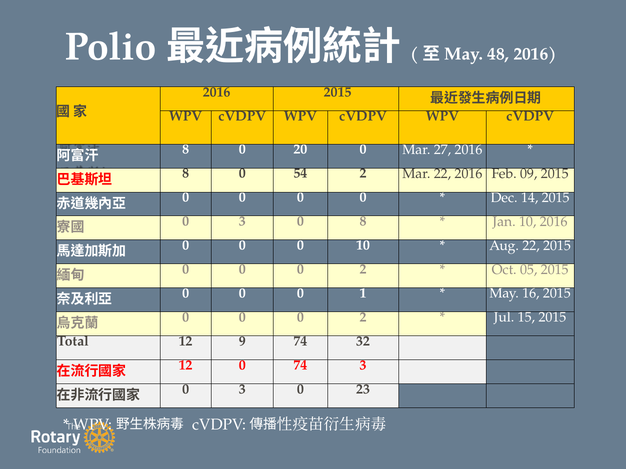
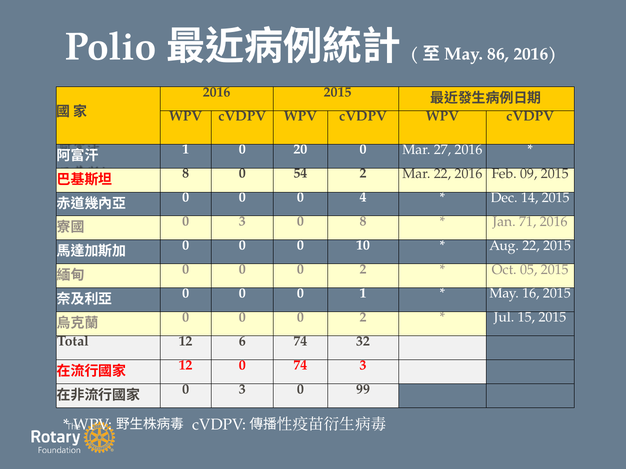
48: 48 -> 86
8 at (186, 150): 8 -> 1
0 0 0 0: 0 -> 4
Jan 10: 10 -> 71
9: 9 -> 6
23: 23 -> 99
